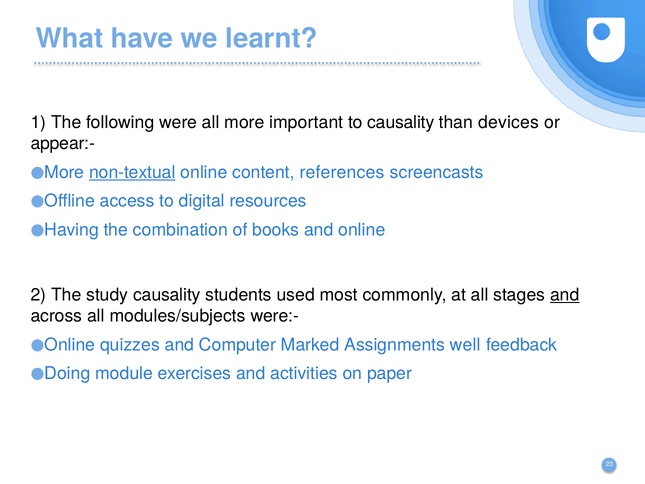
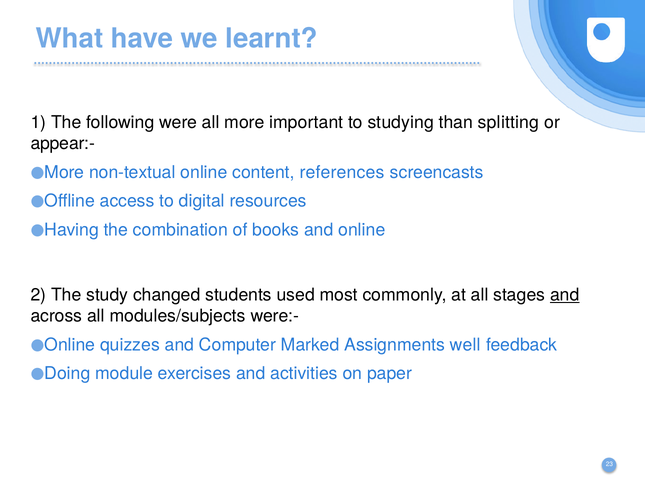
to causality: causality -> studying
devices: devices -> splitting
non-textual underline: present -> none
study causality: causality -> changed
